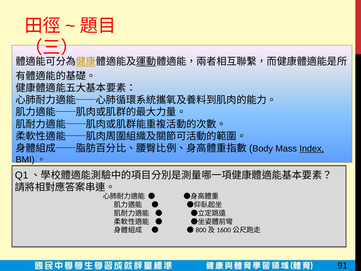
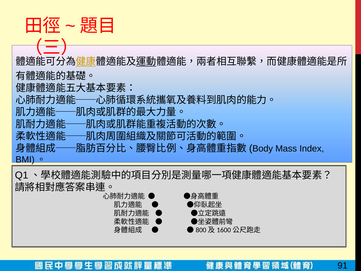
Index underline: present -> none
